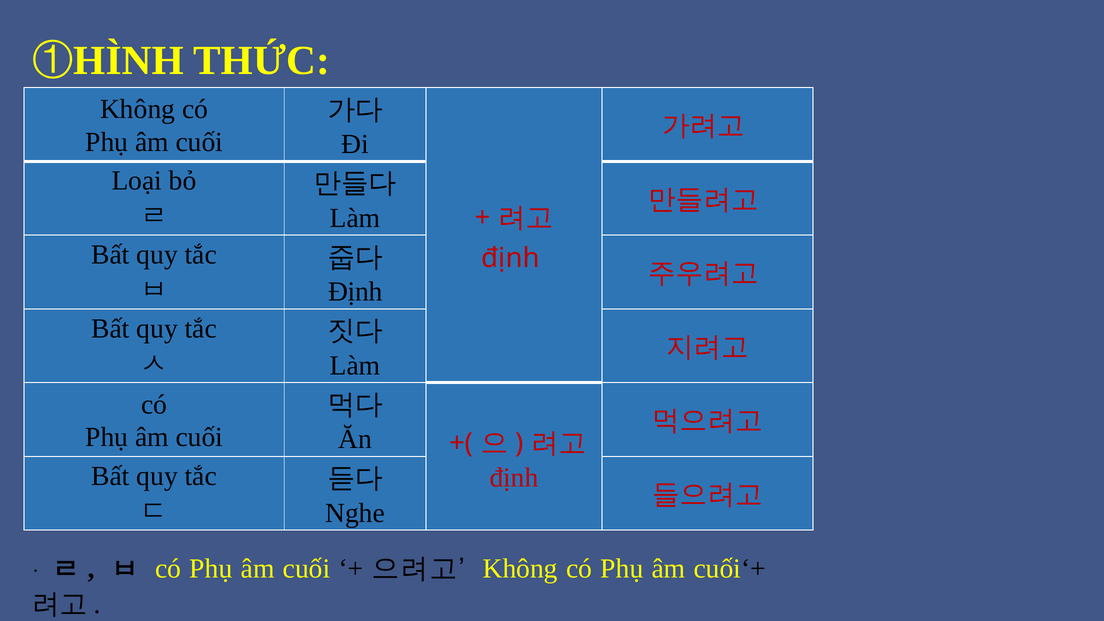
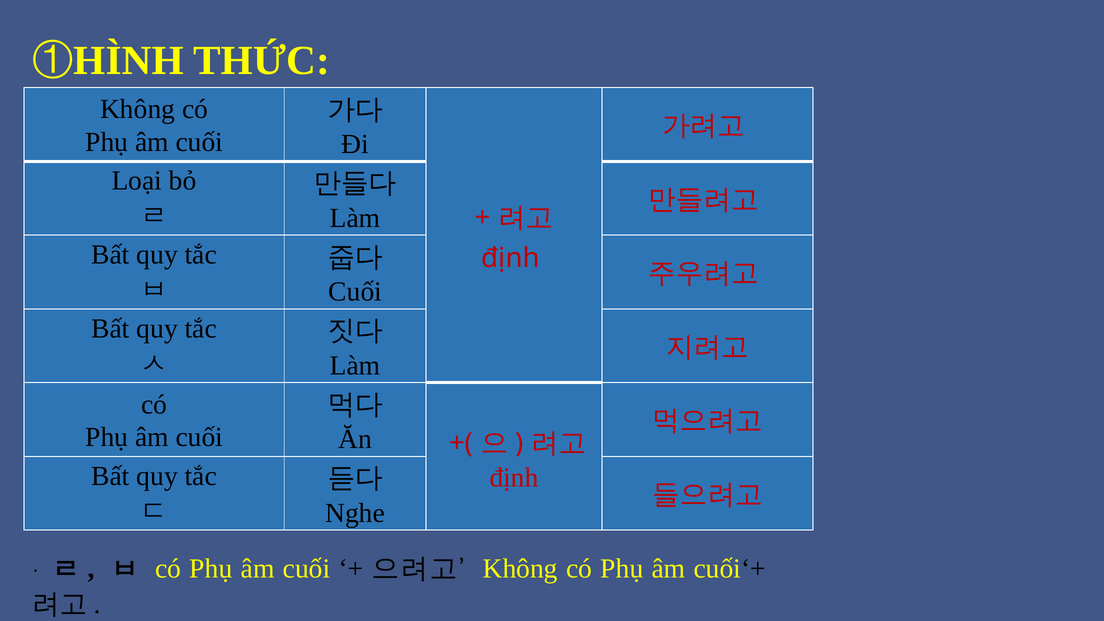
Định at (355, 292): Định -> Cuối
